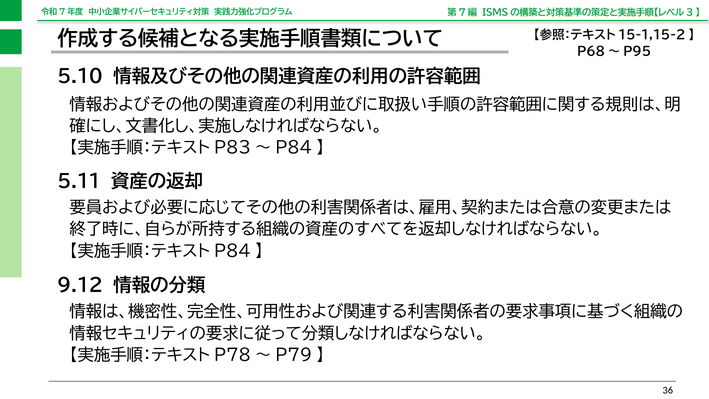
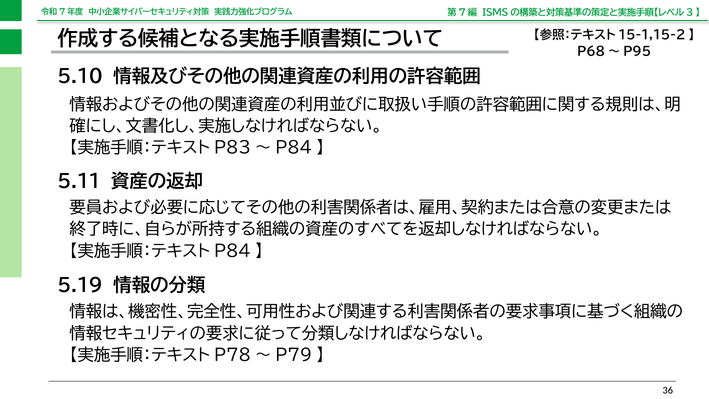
9.12: 9.12 -> 5.19
